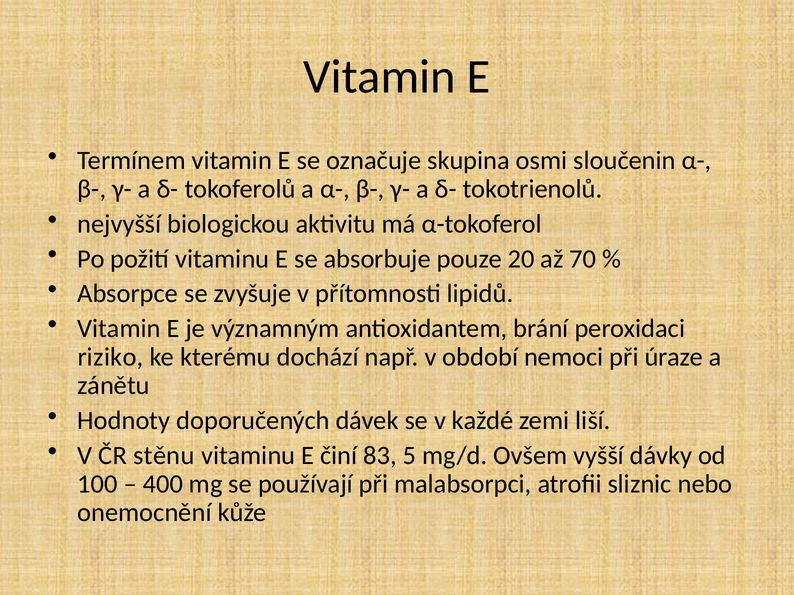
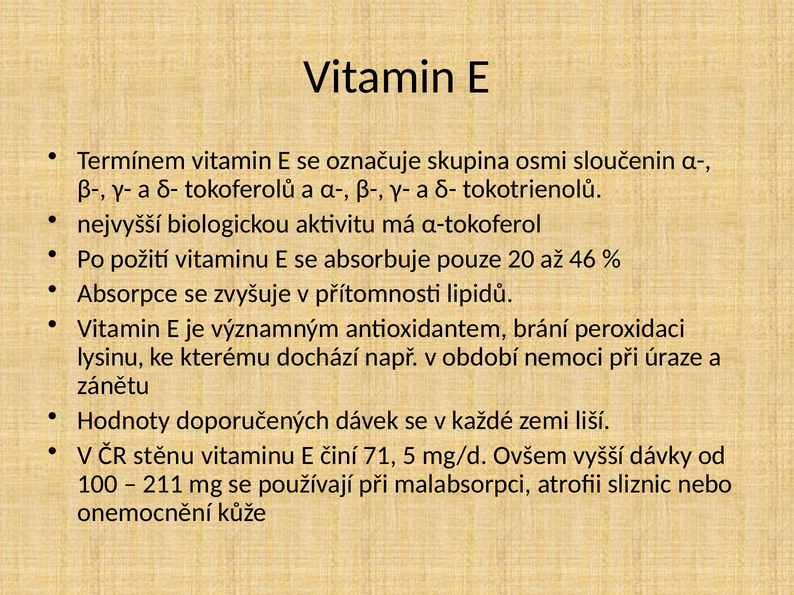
70: 70 -> 46
riziko: riziko -> lysinu
83: 83 -> 71
400: 400 -> 211
